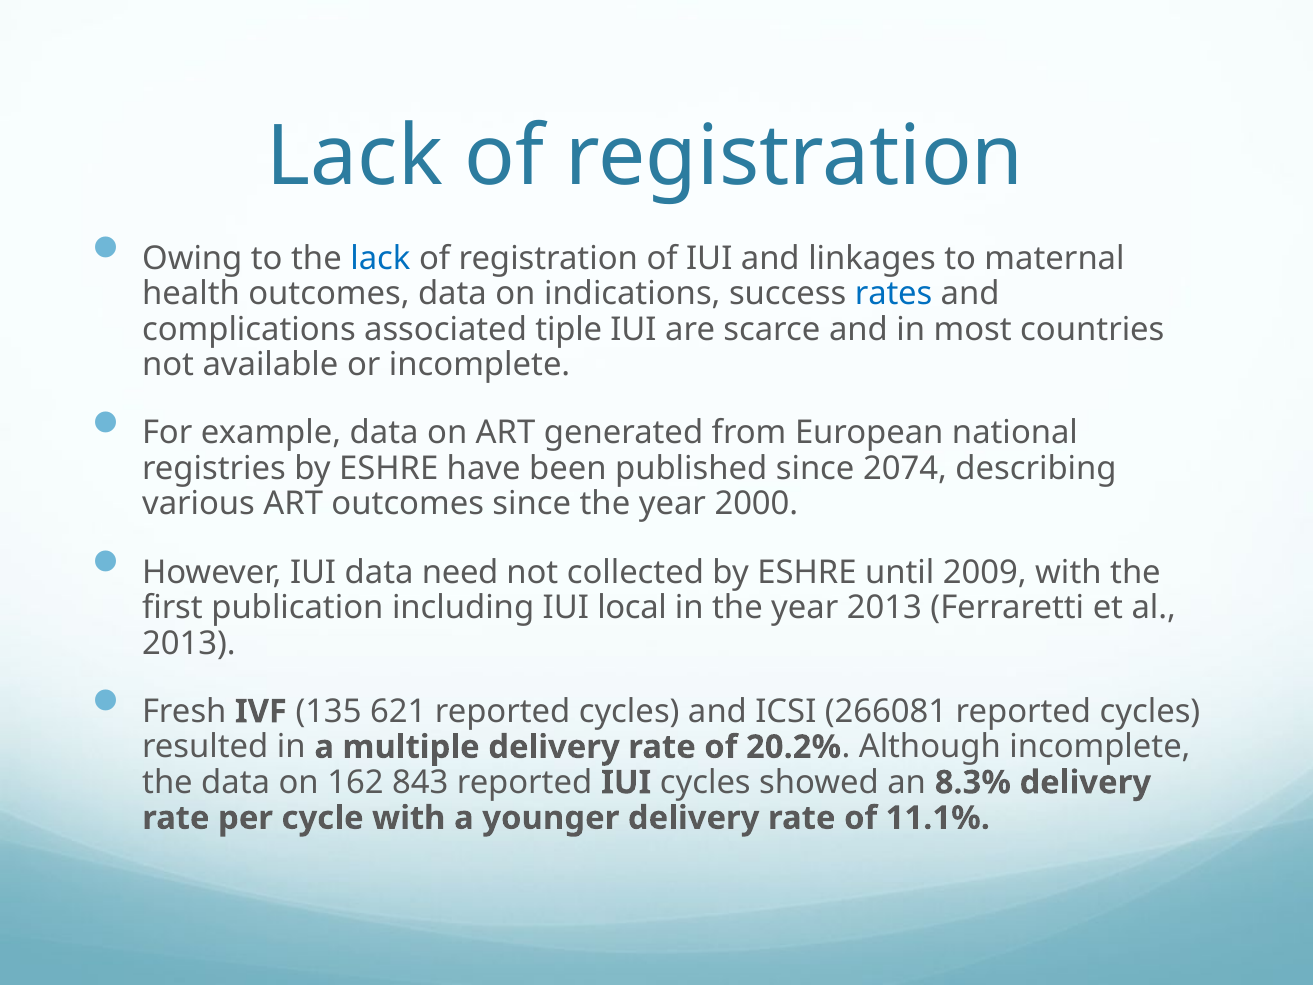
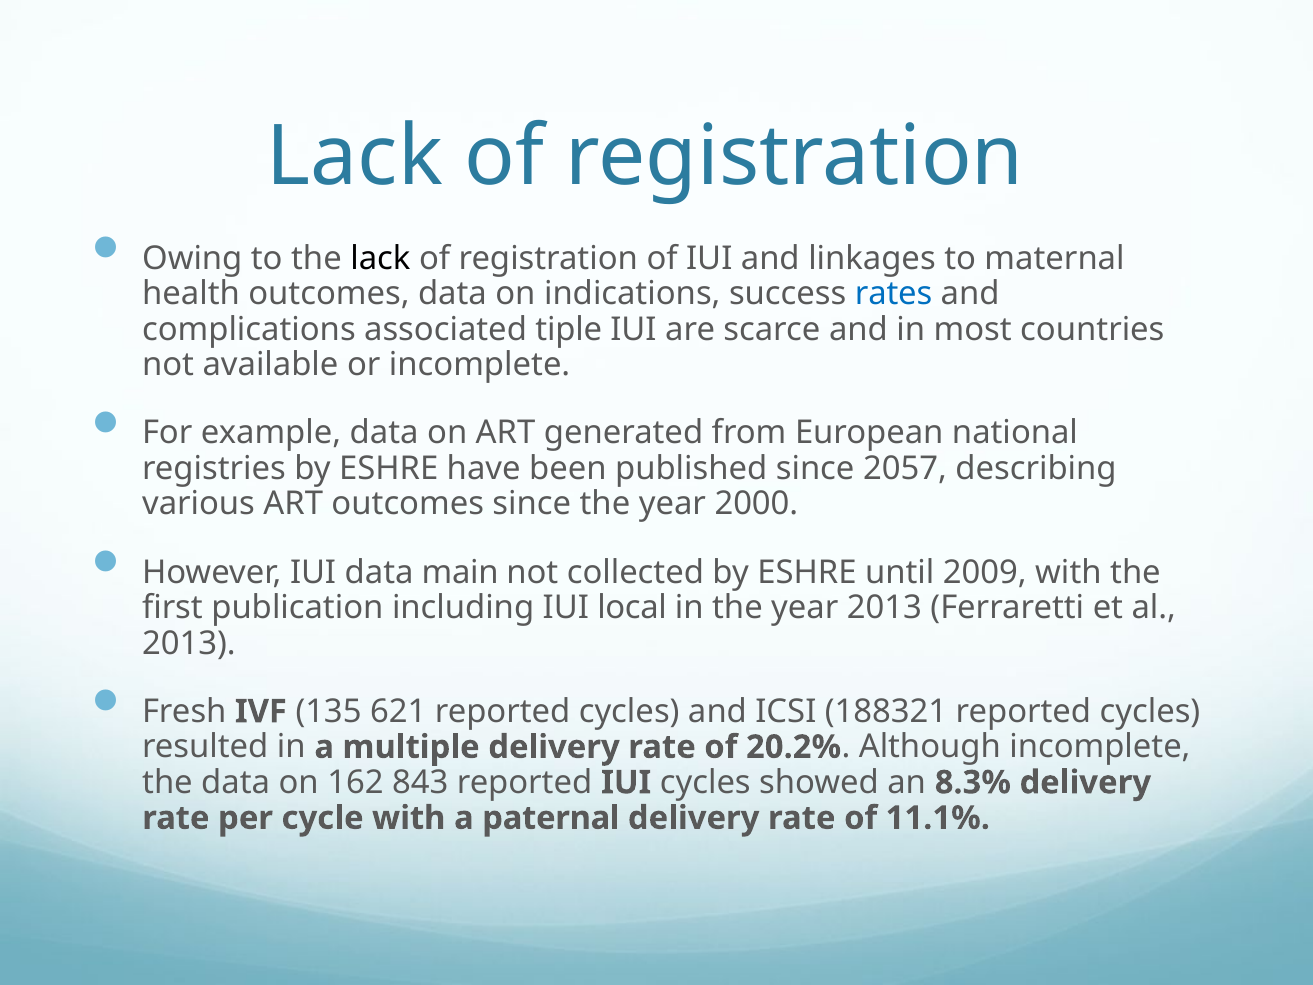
lack at (380, 258) colour: blue -> black
2074: 2074 -> 2057
need: need -> main
266081: 266081 -> 188321
younger: younger -> paternal
